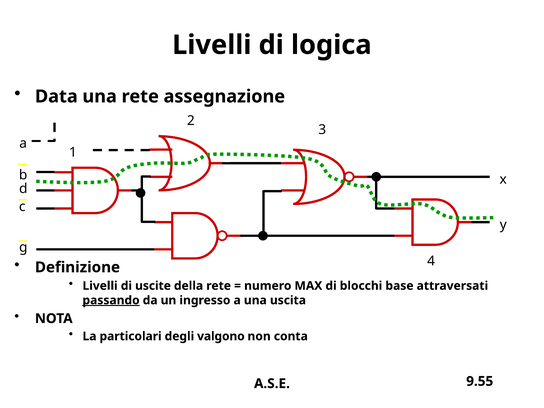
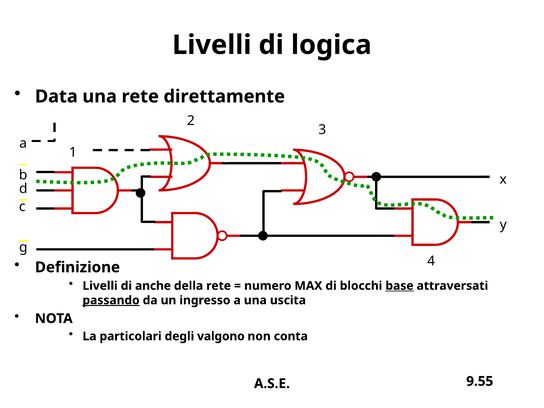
assegnazione: assegnazione -> direttamente
uscite: uscite -> anche
base underline: none -> present
